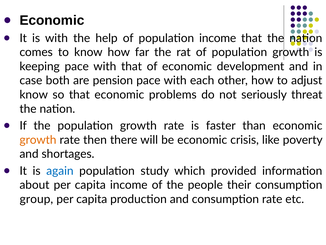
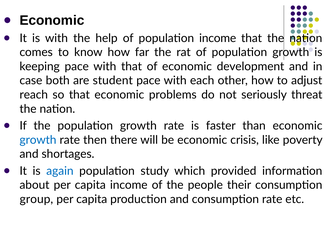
pension: pension -> student
know at (34, 95): know -> reach
growth at (38, 140) colour: orange -> blue
